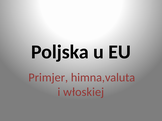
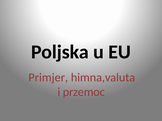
włoskiej: włoskiej -> przemoc
